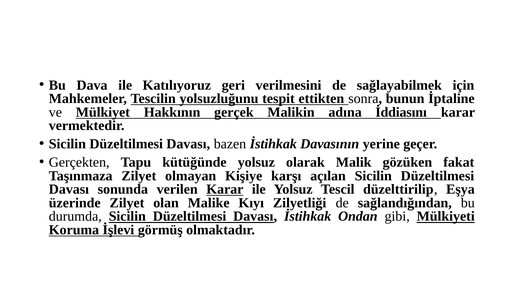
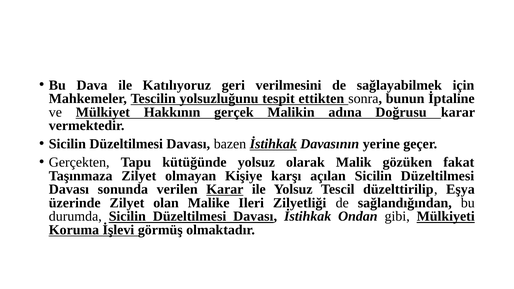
İddiasını: İddiasını -> Doğrusu
İstihkak at (273, 144) underline: none -> present
Kıyı: Kıyı -> Ileri
